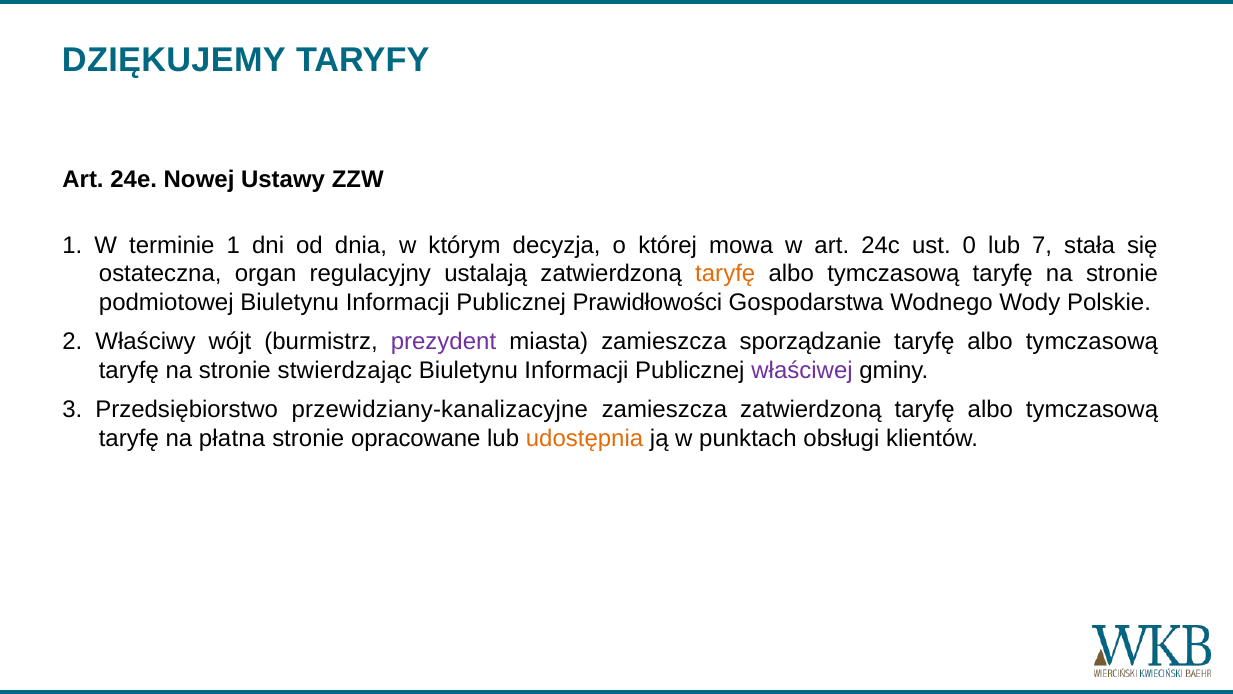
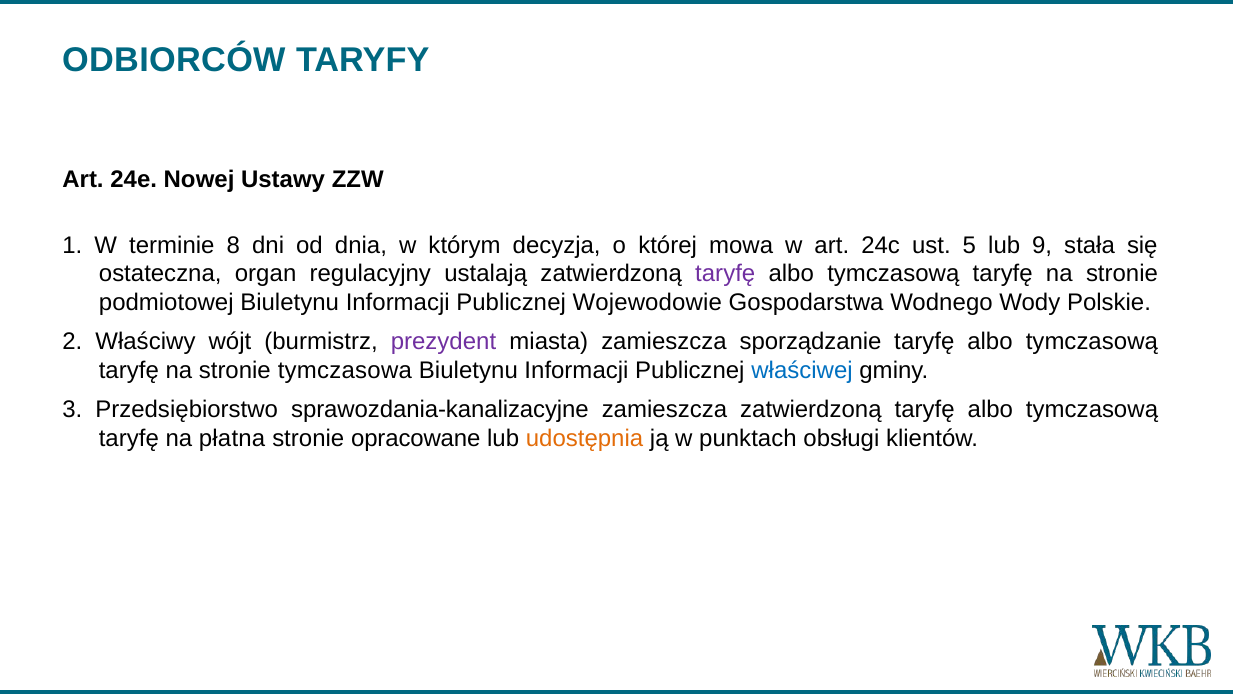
DZIĘKUJEMY: DZIĘKUJEMY -> ODBIORCÓW
terminie 1: 1 -> 8
0: 0 -> 5
7: 7 -> 9
taryfę at (725, 274) colour: orange -> purple
Prawidłowości: Prawidłowości -> Wojewodowie
stwierdzając: stwierdzając -> tymczasowa
właściwej colour: purple -> blue
przewidziany-kanalizacyjne: przewidziany-kanalizacyjne -> sprawozdania-kanalizacyjne
